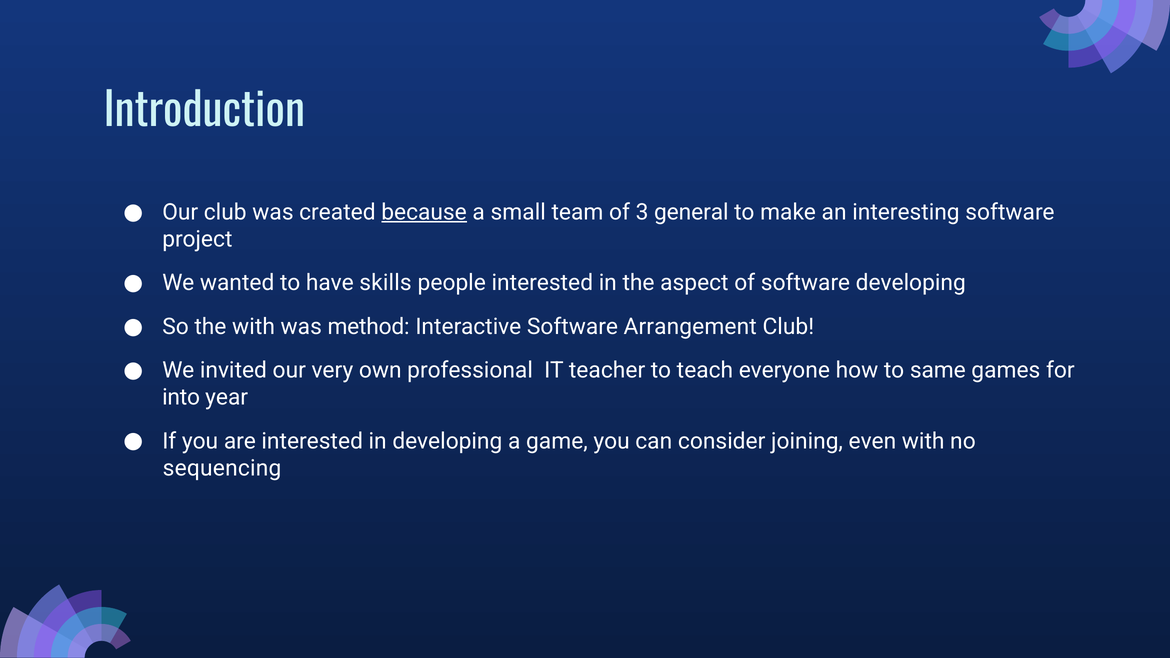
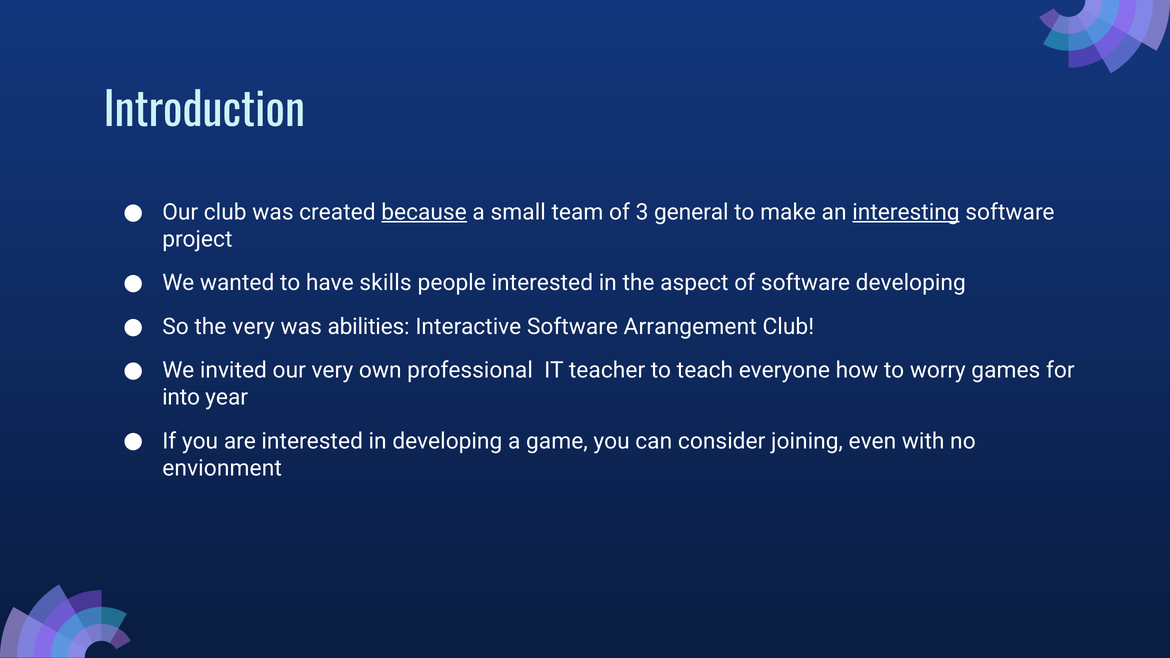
interesting underline: none -> present
the with: with -> very
method: method -> abilities
same: same -> worry
sequencing: sequencing -> envionment
